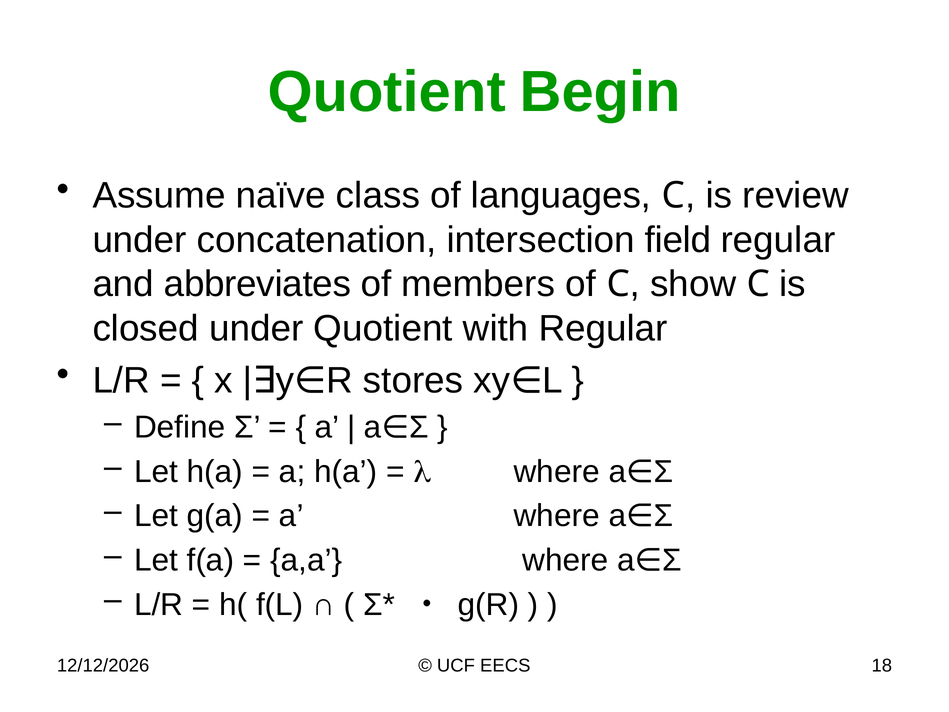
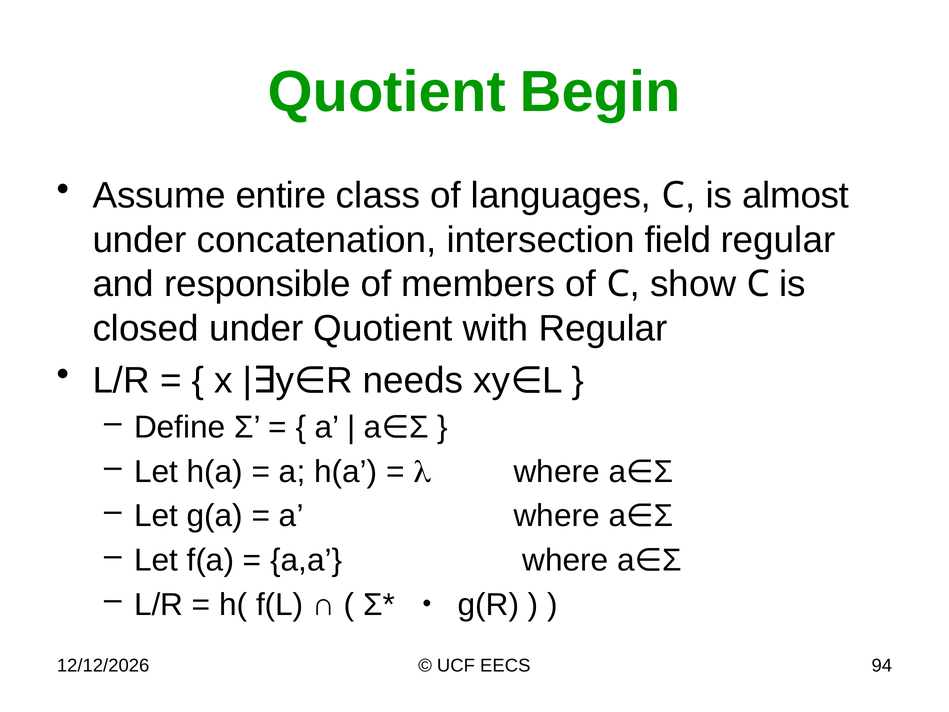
naïve: naïve -> entire
review: review -> almost
abbreviates: abbreviates -> responsible
stores: stores -> needs
18: 18 -> 94
